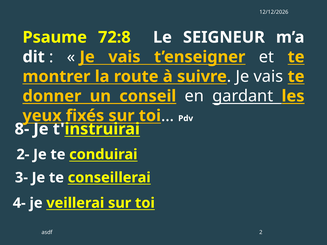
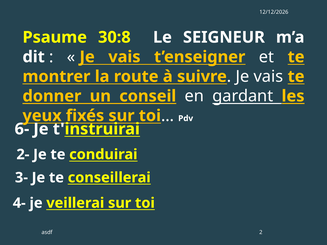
72:8: 72:8 -> 30:8
8-: 8- -> 6-
